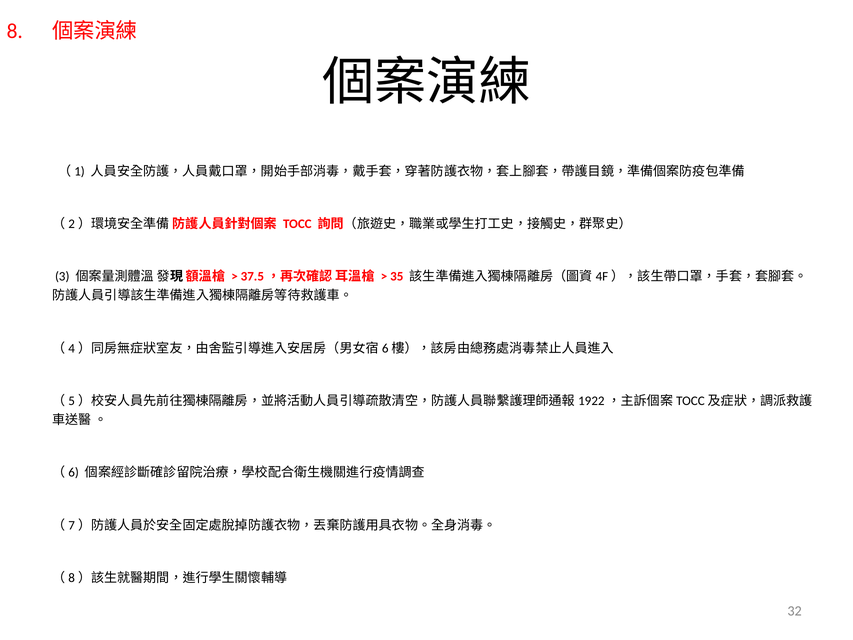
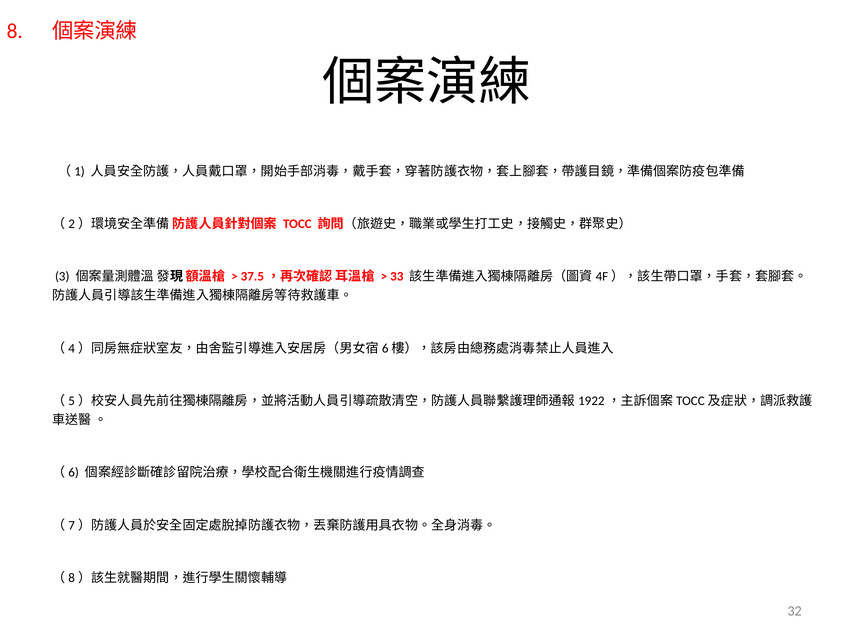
35: 35 -> 33
